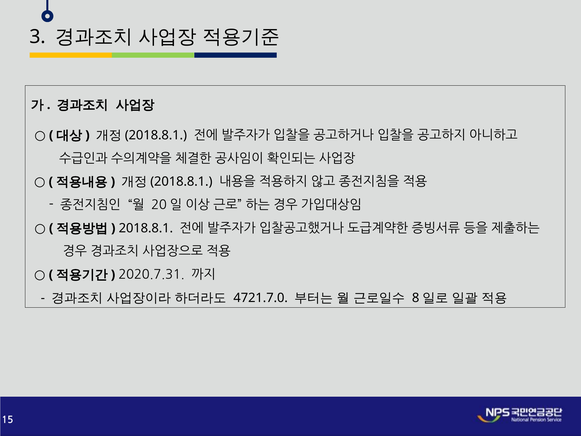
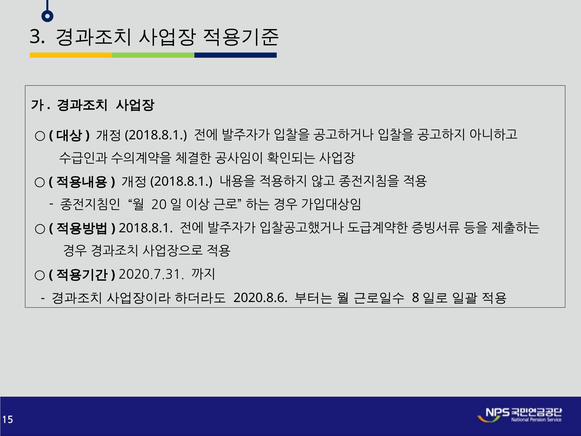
4721.7.0: 4721.7.0 -> 2020.8.6
